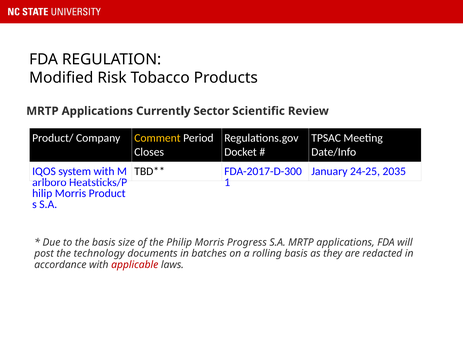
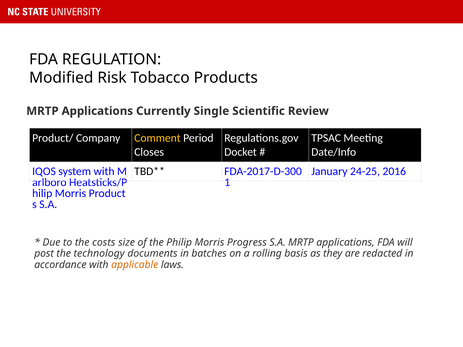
Sector: Sector -> Single
2035: 2035 -> 2016
the basis: basis -> costs
applicable colour: red -> orange
